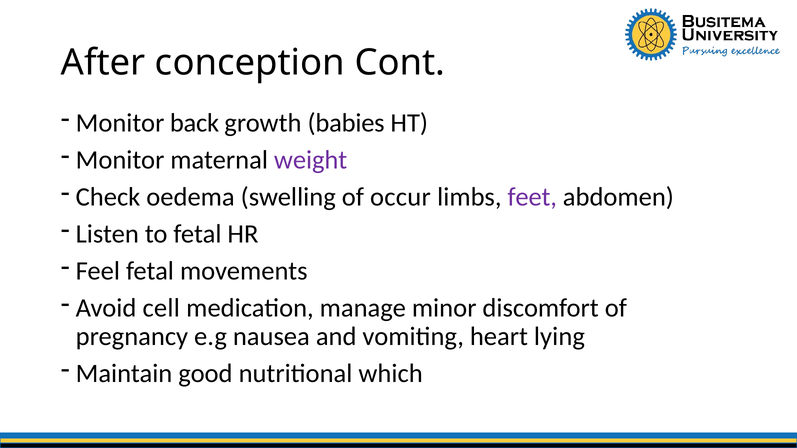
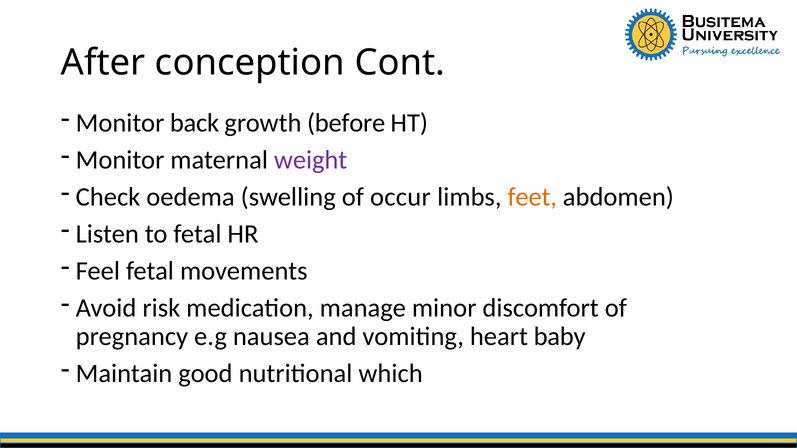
babies: babies -> before
feet colour: purple -> orange
cell: cell -> risk
lying: lying -> baby
